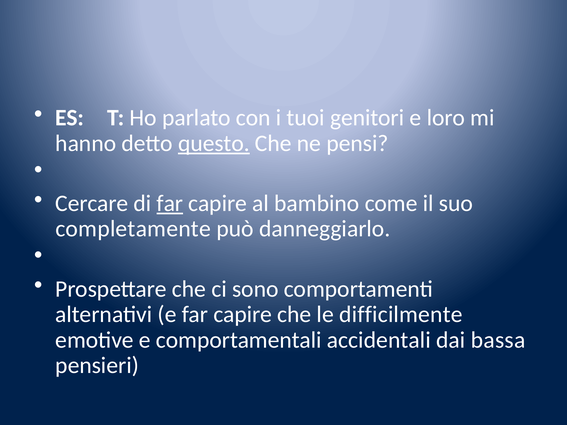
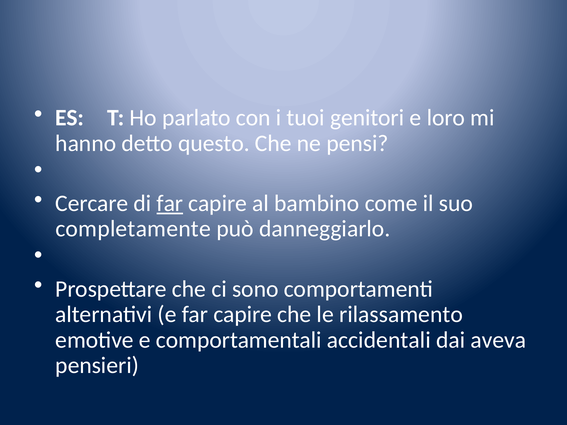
questo underline: present -> none
difficilmente: difficilmente -> rilassamento
bassa: bassa -> aveva
